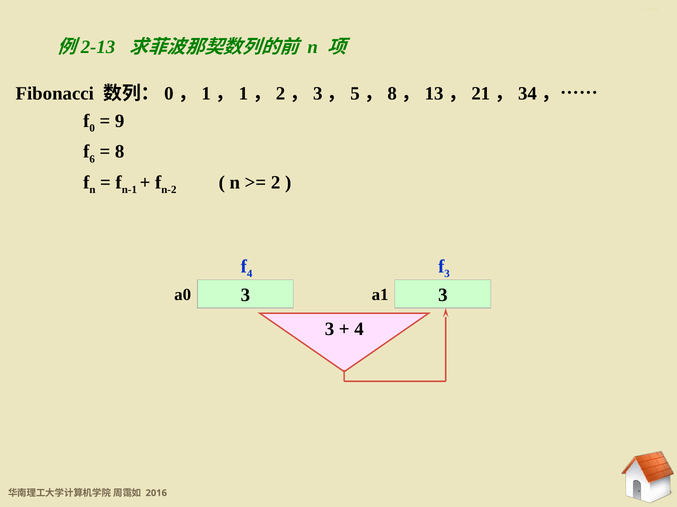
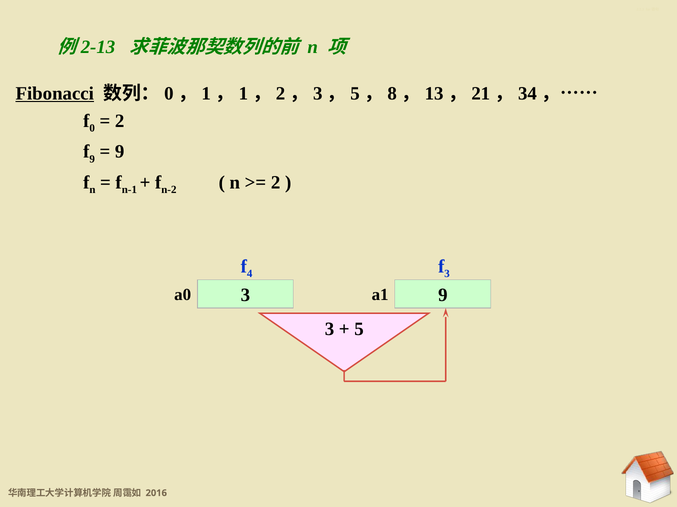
Fibonacci underline: none -> present
9 at (120, 121): 9 -> 2
6 at (92, 159): 6 -> 9
8 at (120, 152): 8 -> 9
a0 3: 3 -> 9
4 at (359, 330): 4 -> 5
